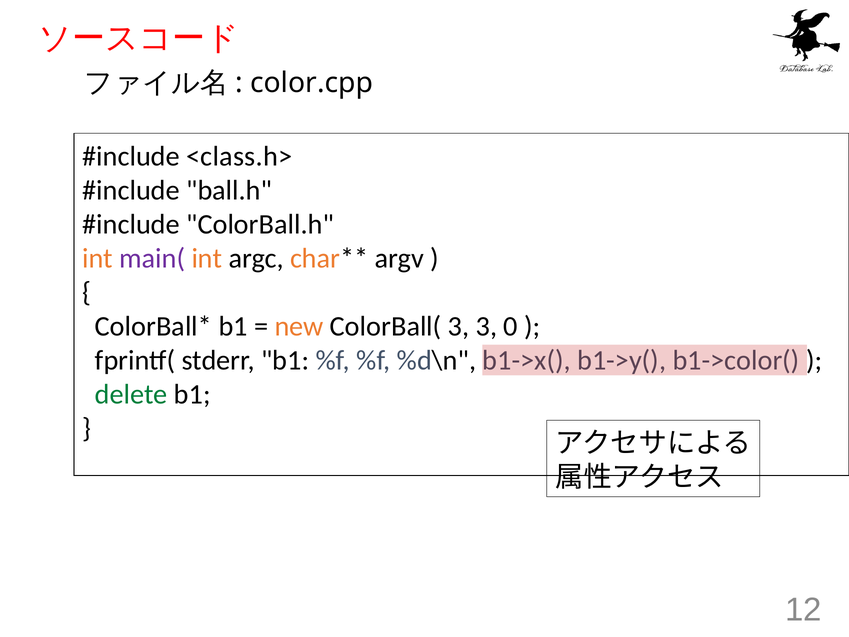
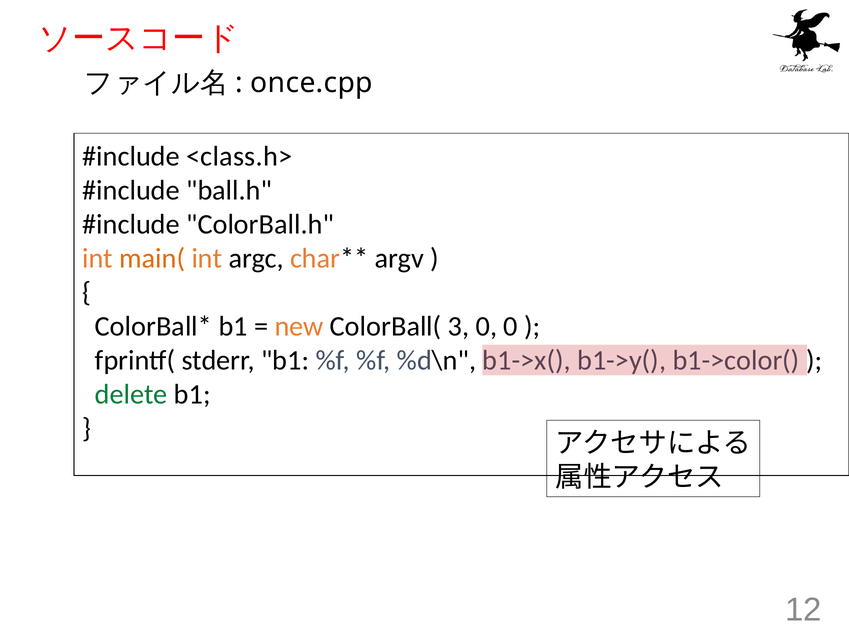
color.cpp: color.cpp -> once.cpp
main( colour: purple -> orange
3 3: 3 -> 0
